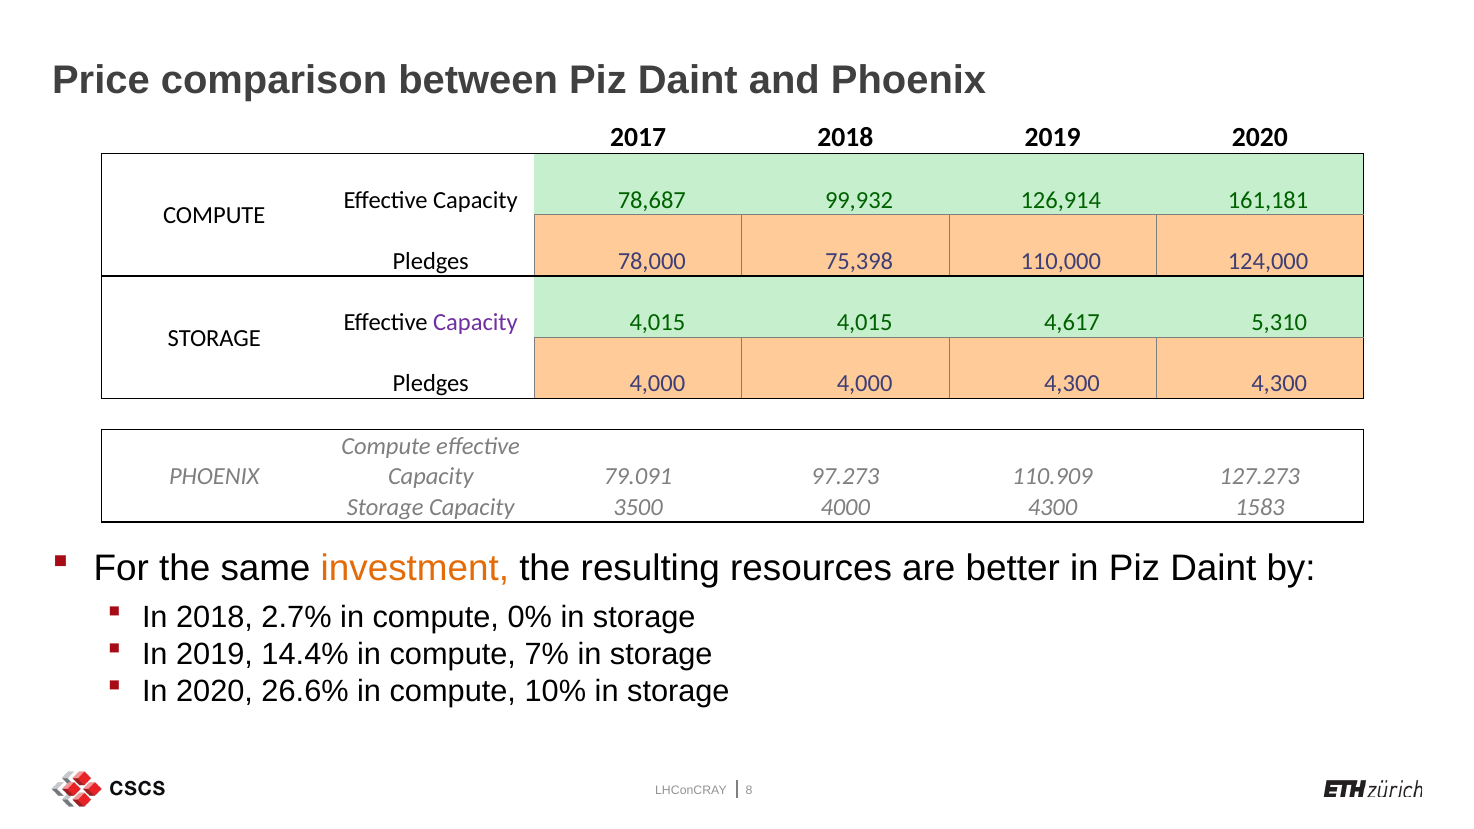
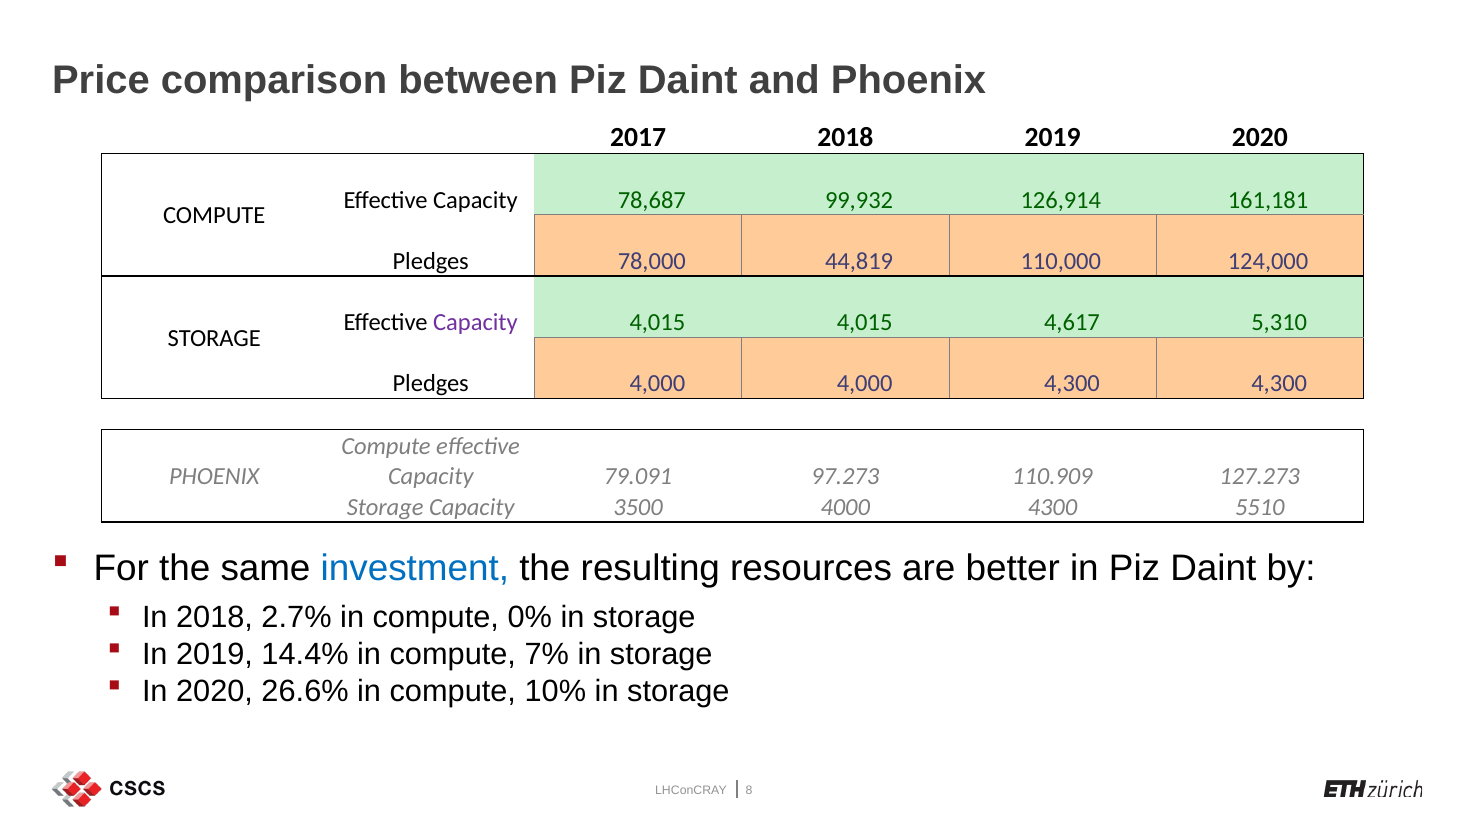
75,398: 75,398 -> 44,819
1583: 1583 -> 5510
investment colour: orange -> blue
